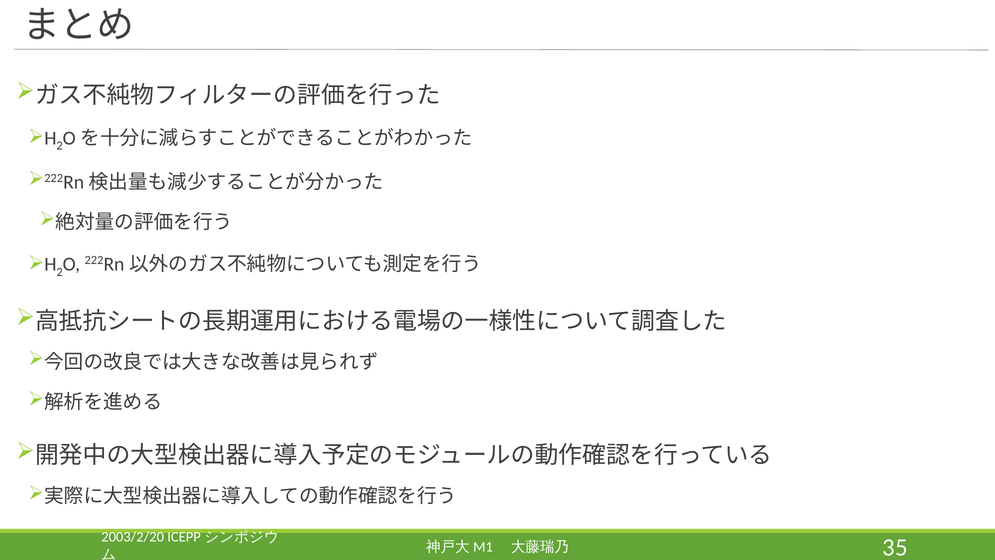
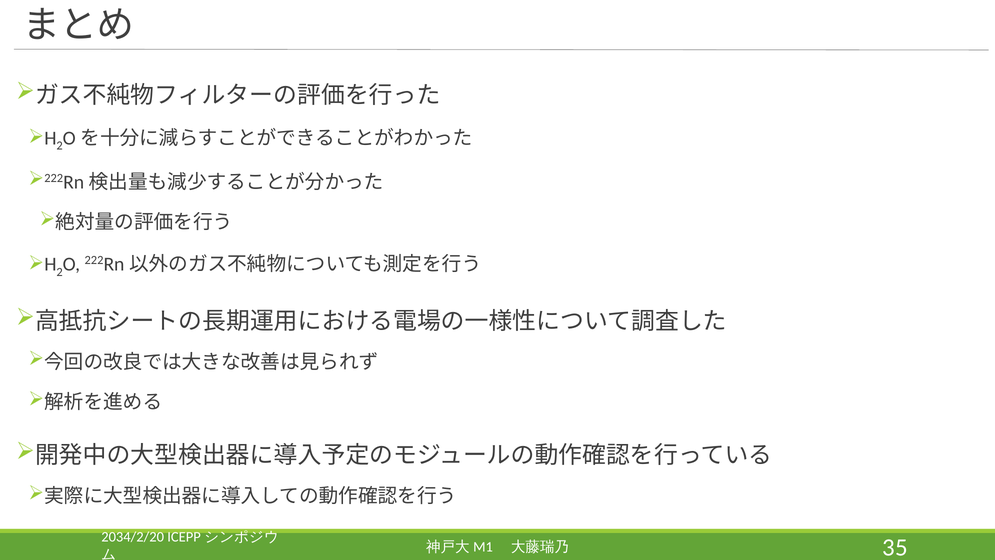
2003/2/20: 2003/2/20 -> 2034/2/20
